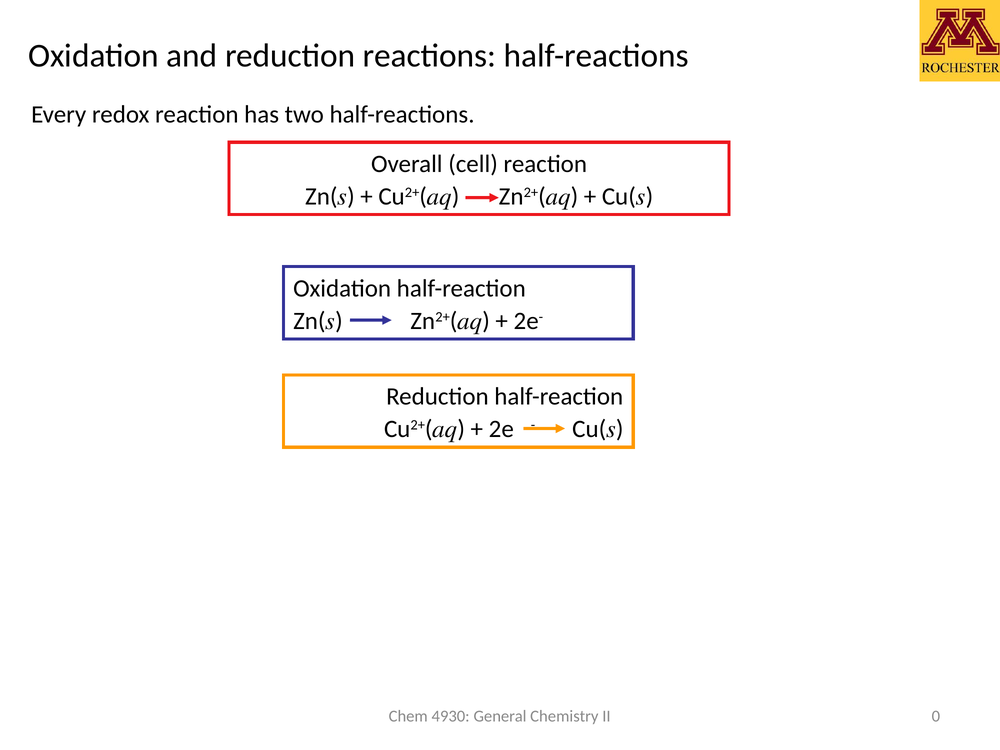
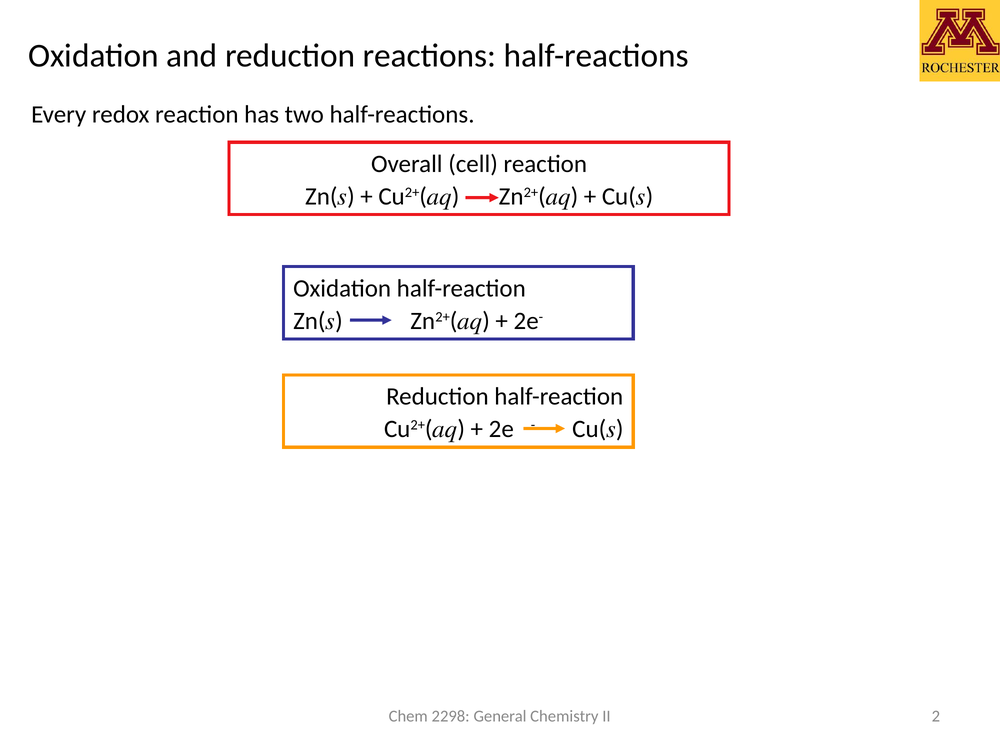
4930: 4930 -> 2298
0: 0 -> 2
